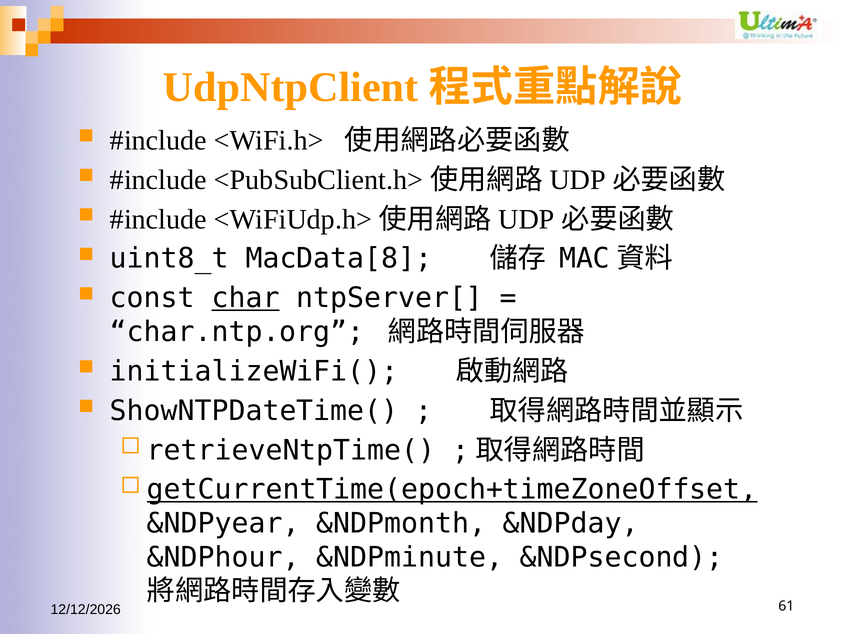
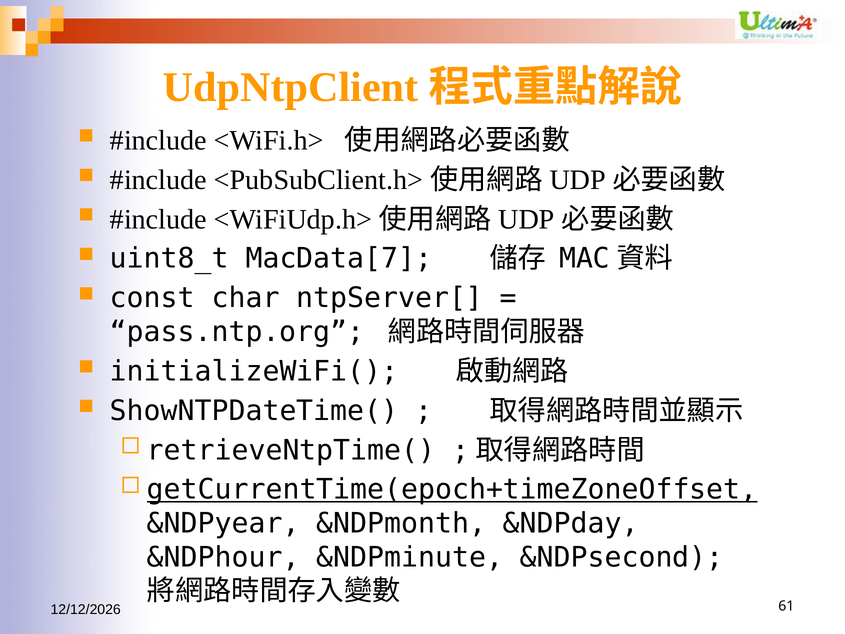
MacData[8: MacData[8 -> MacData[7
char underline: present -> none
char.ntp.org: char.ntp.org -> pass.ntp.org
